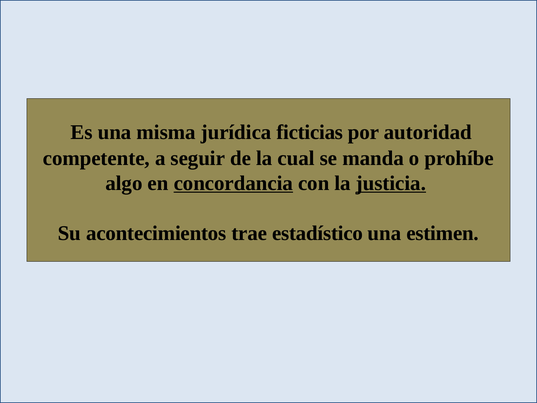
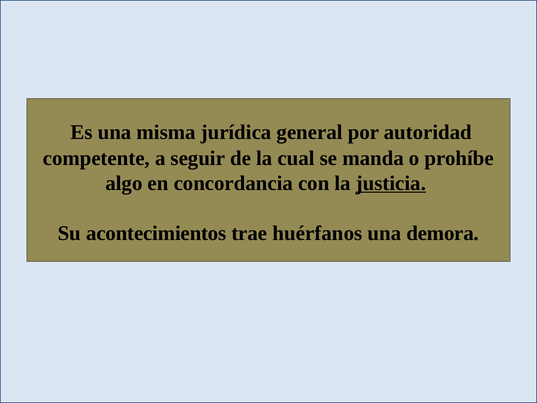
ficticias: ficticias -> general
concordancia underline: present -> none
estadístico: estadístico -> huérfanos
estimen: estimen -> demora
